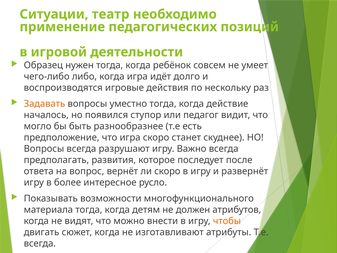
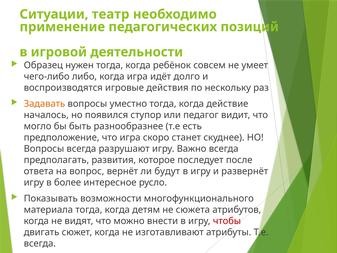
ли скоро: скоро -> будут
должен: должен -> сюжета
чтобы colour: orange -> red
